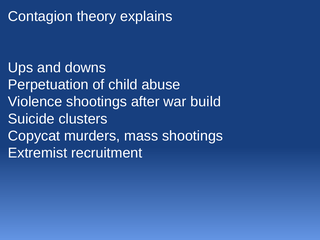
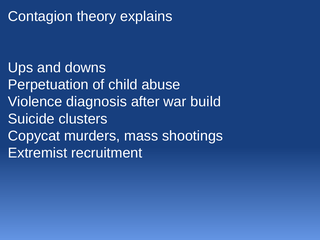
Violence shootings: shootings -> diagnosis
